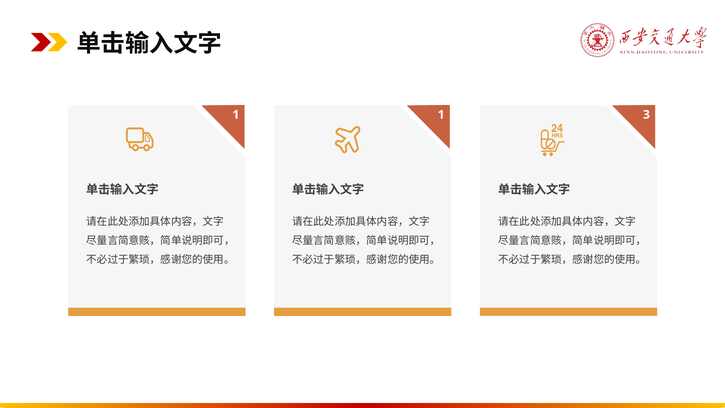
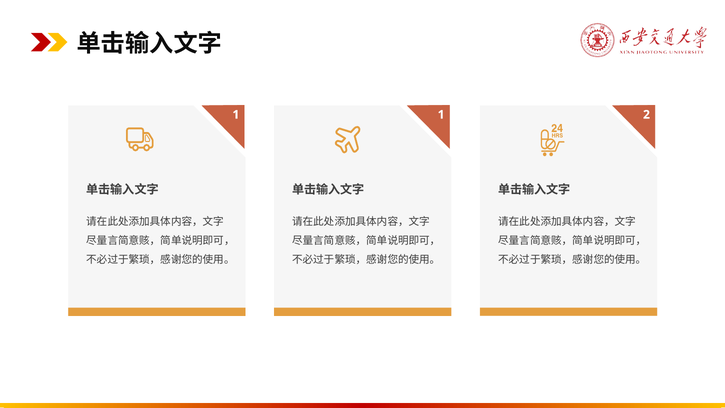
3: 3 -> 2
